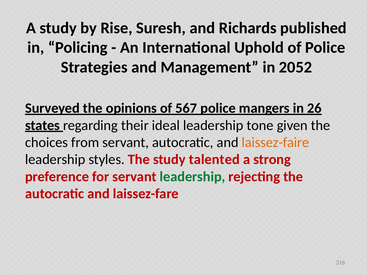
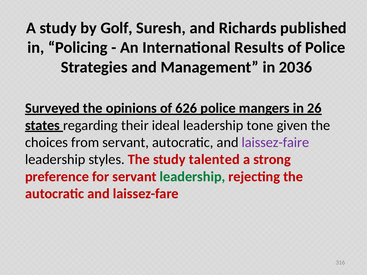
Rise: Rise -> Golf
Uphold: Uphold -> Results
2052: 2052 -> 2036
567: 567 -> 626
laissez-faire colour: orange -> purple
